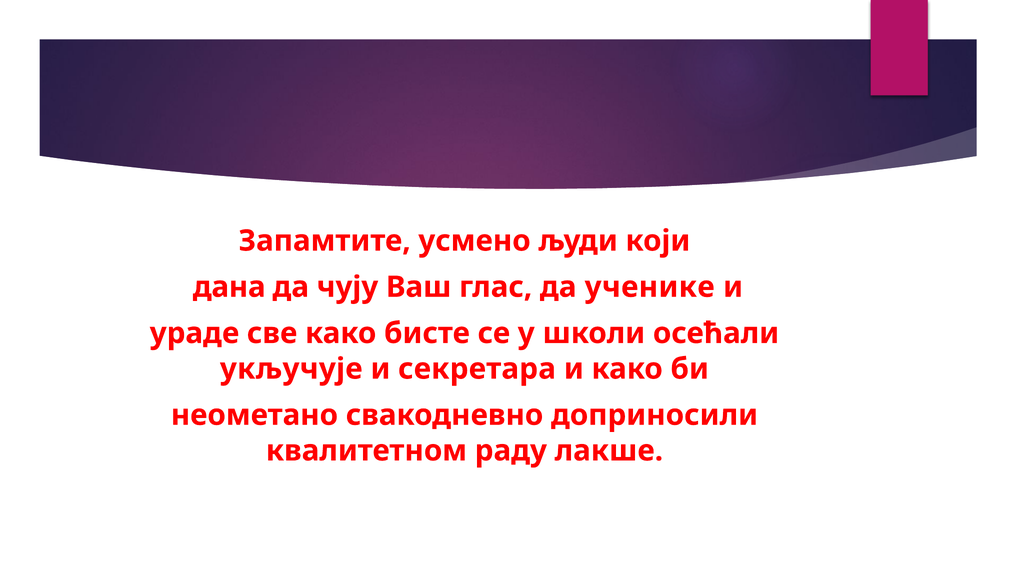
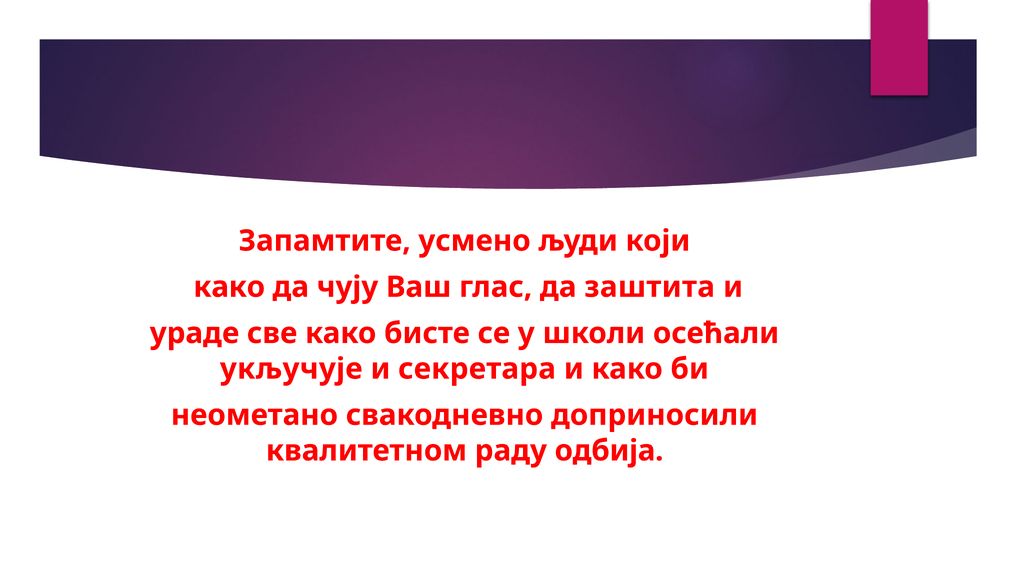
дана at (229, 287): дана -> како
ученике: ученике -> заштита
лакше: лакше -> одбија
